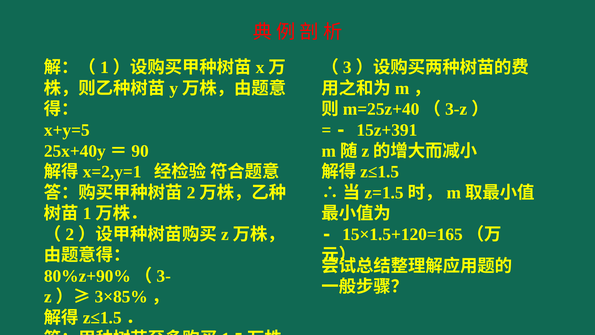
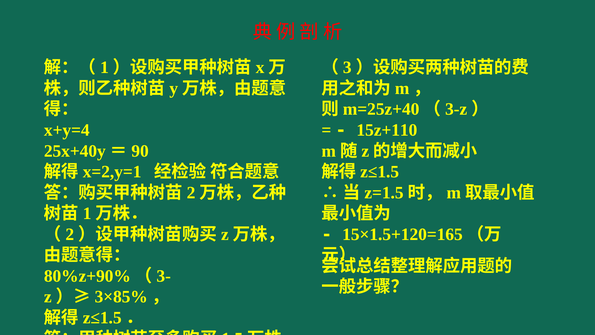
x+y=5: x+y=5 -> x+y=4
15z+391: 15z+391 -> 15z+110
